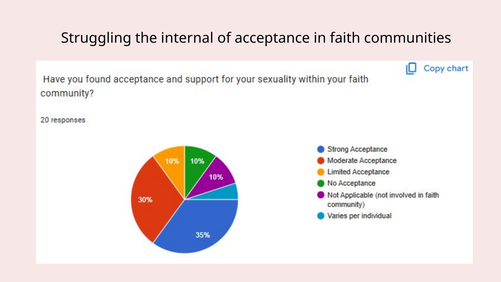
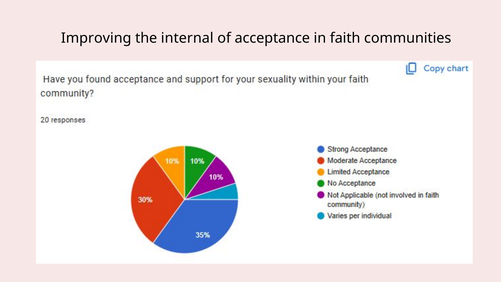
Struggling: Struggling -> Improving
